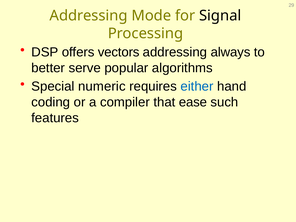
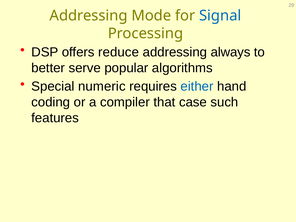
Signal colour: black -> blue
vectors: vectors -> reduce
ease: ease -> case
